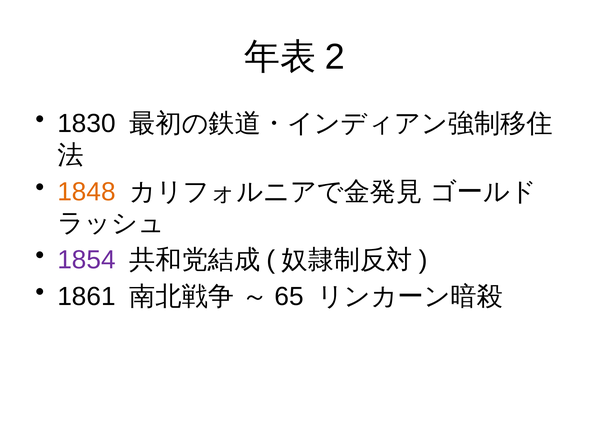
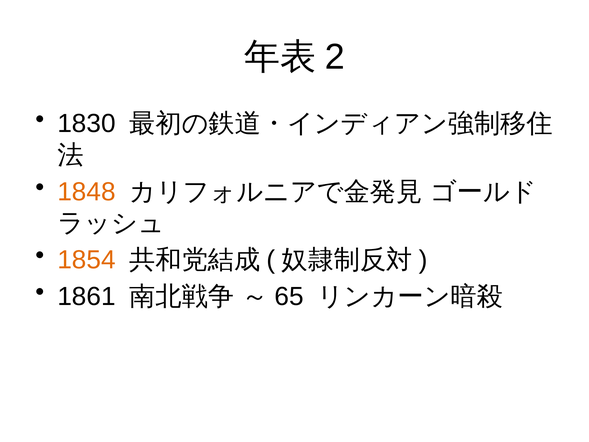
1854 colour: purple -> orange
